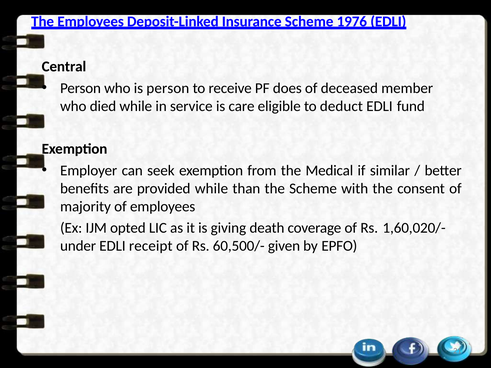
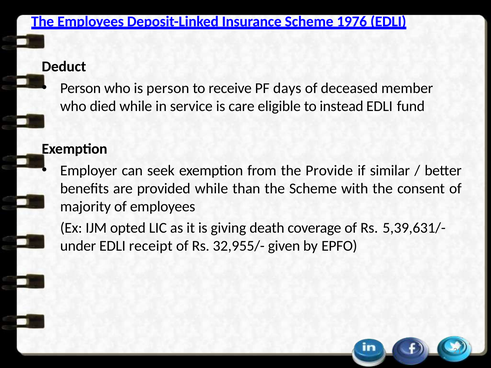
Central: Central -> Deduct
does: does -> days
deduct: deduct -> instead
Medical: Medical -> Provide
1,60,020/-: 1,60,020/- -> 5,39,631/-
60,500/-: 60,500/- -> 32,955/-
